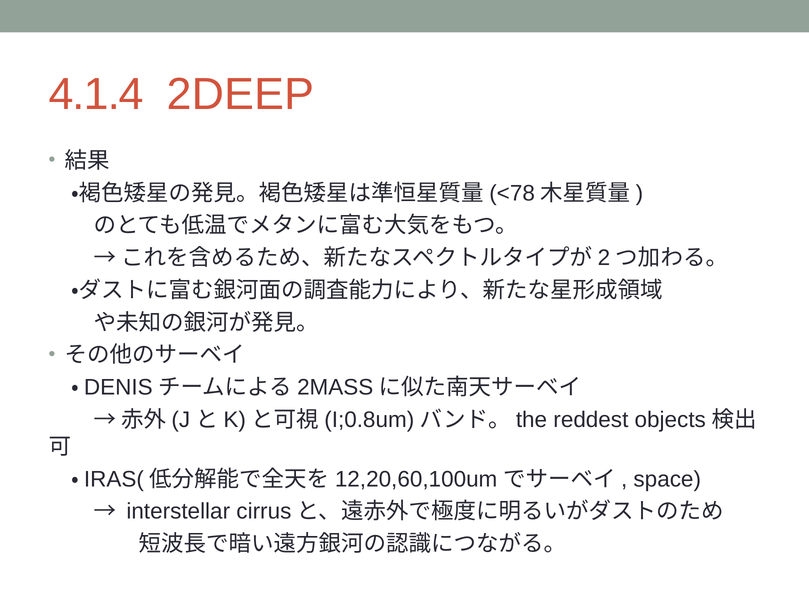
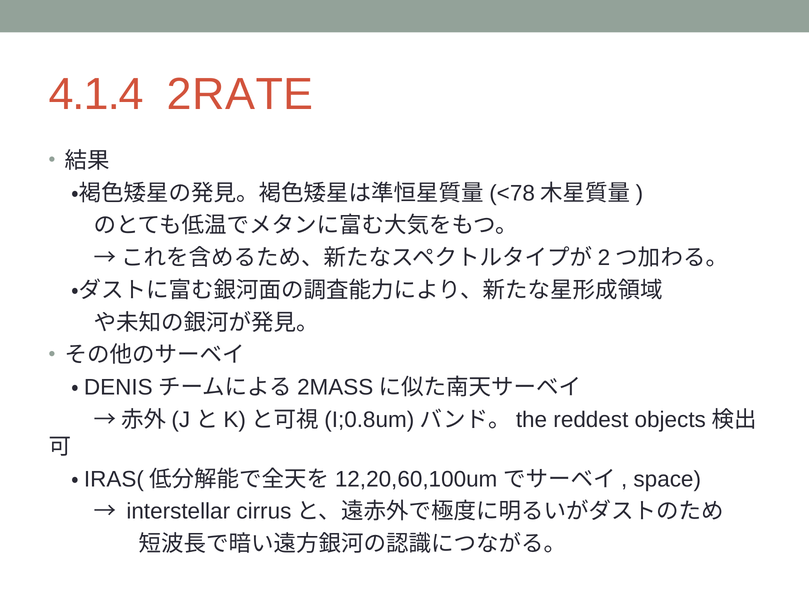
2DEEP: 2DEEP -> 2RATE
